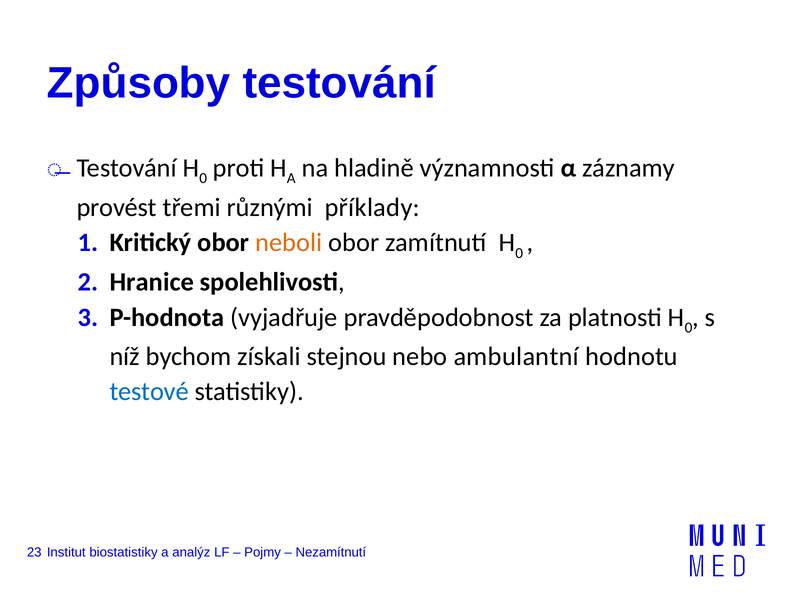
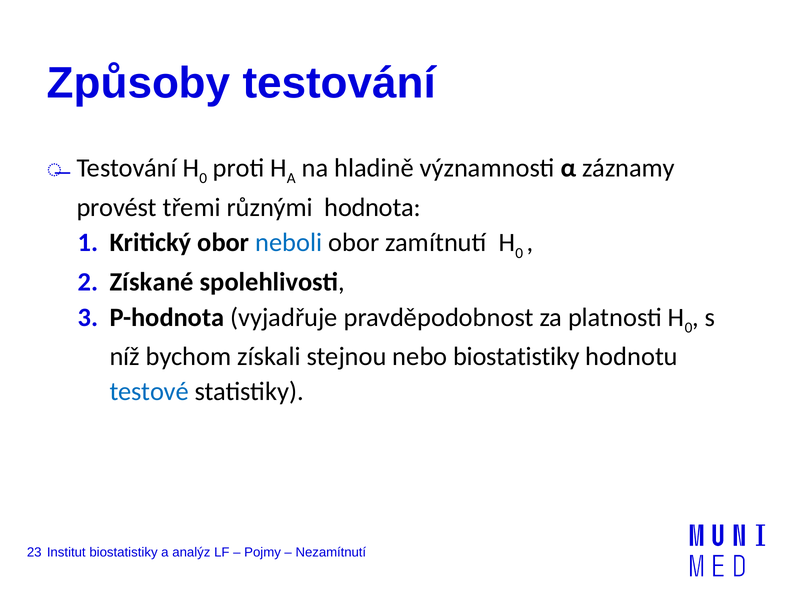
příklady: příklady -> hodnota
neboli colour: orange -> blue
Hranice: Hranice -> Získané
nebo ambulantní: ambulantní -> biostatistiky
